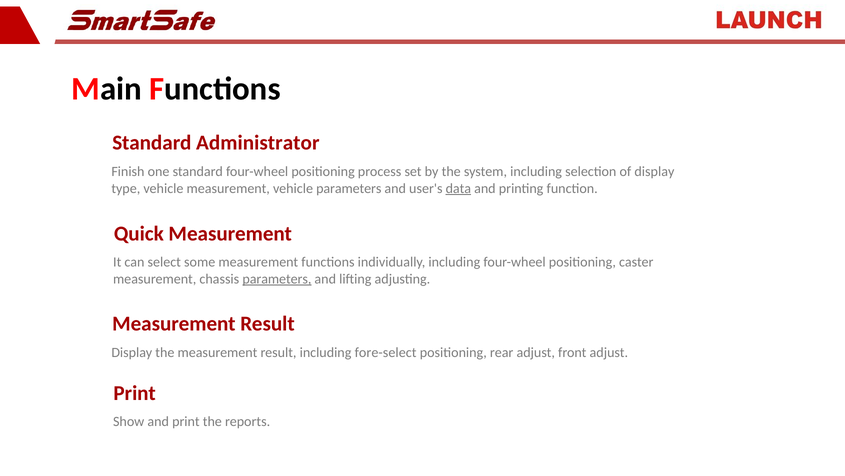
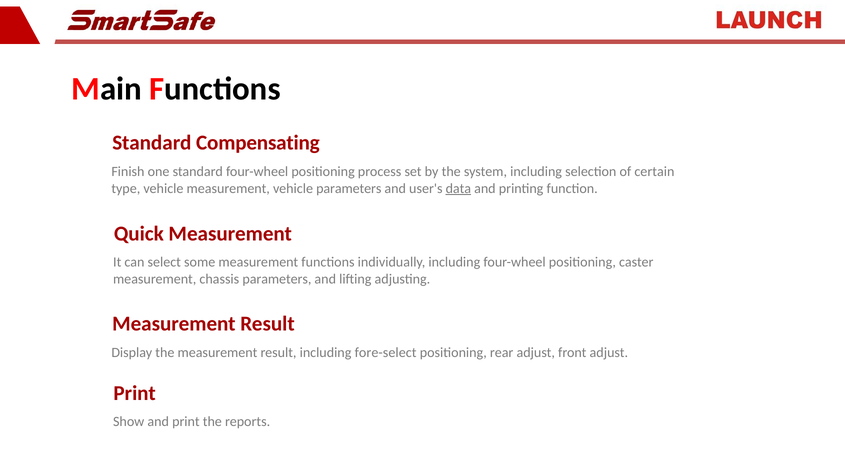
Administrator: Administrator -> Compensating
of display: display -> certain
parameters at (277, 279) underline: present -> none
